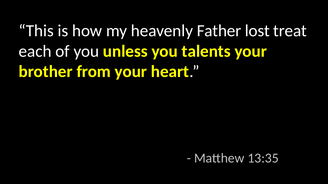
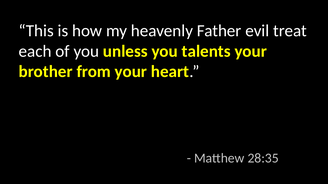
lost: lost -> evil
13:35: 13:35 -> 28:35
